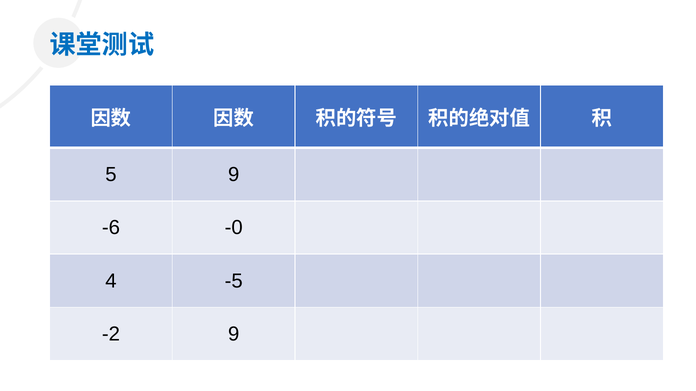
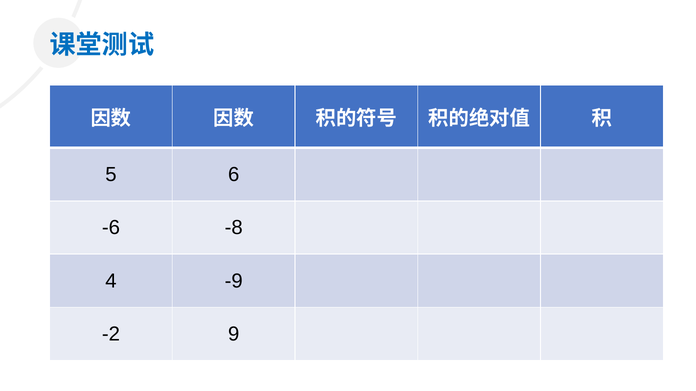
5 9: 9 -> 6
-0: -0 -> -8
-5: -5 -> -9
